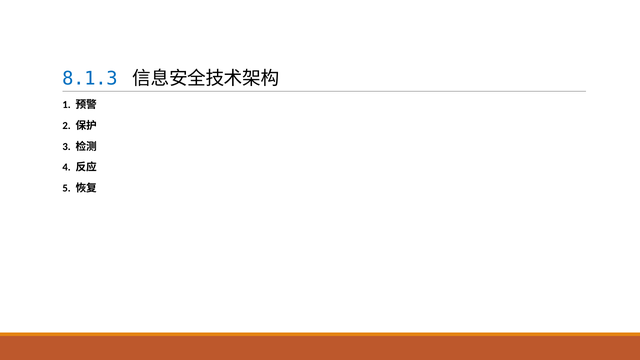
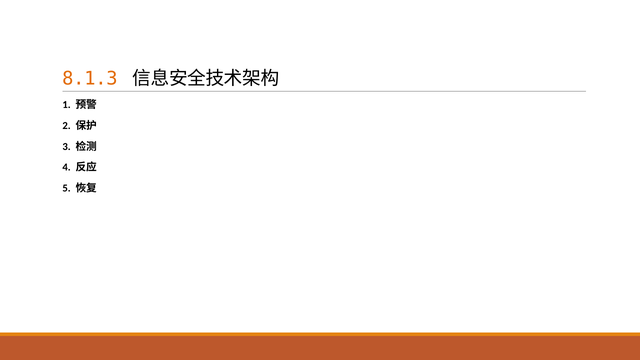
8.1.3 colour: blue -> orange
